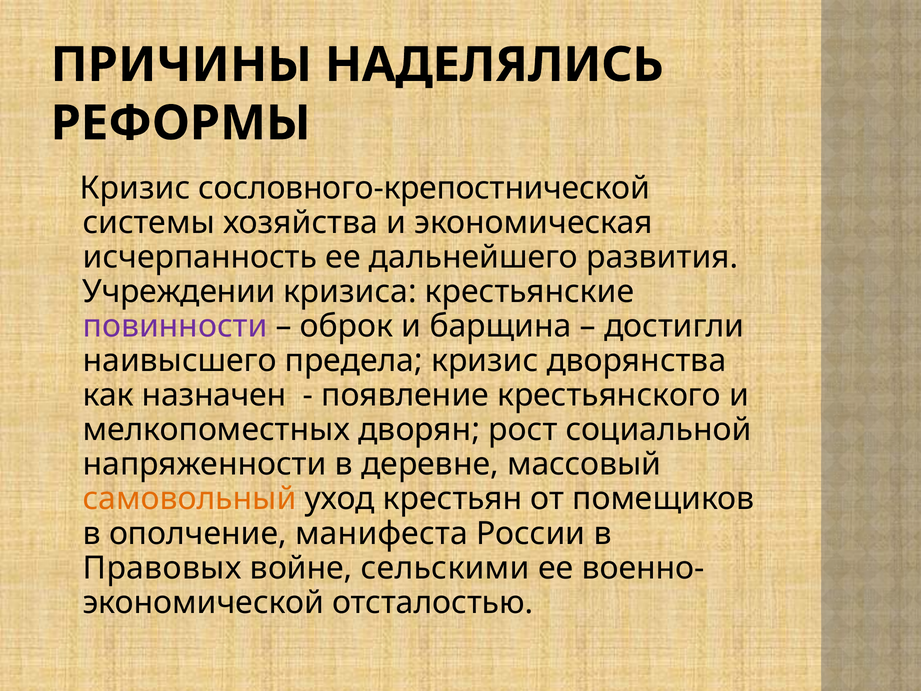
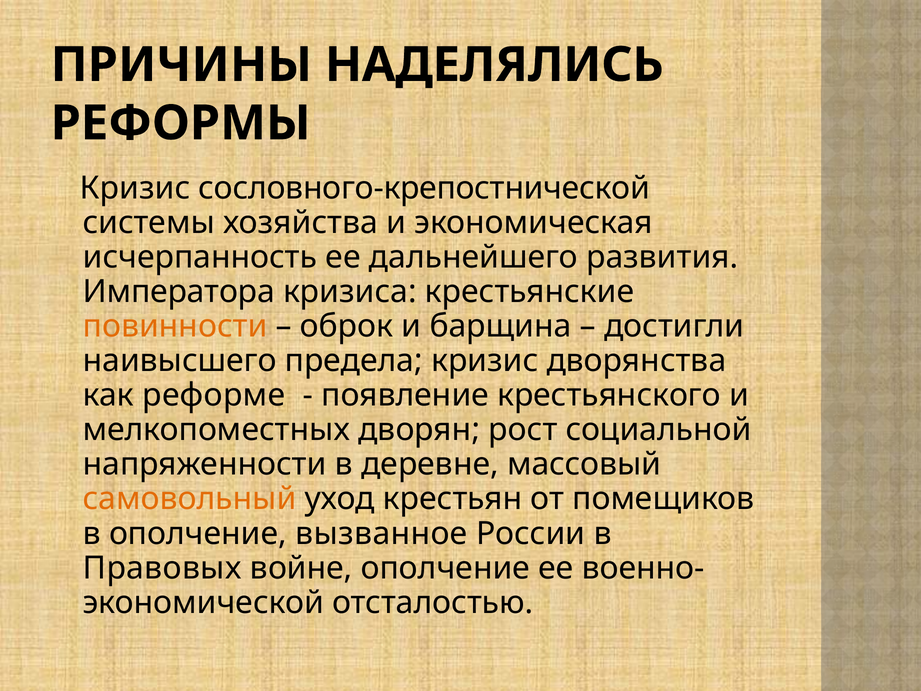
Учреждении: Учреждении -> Императора
повинности colour: purple -> orange
назначен: назначен -> реформе
манифеста: манифеста -> вызванное
войне сельскими: сельскими -> ополчение
